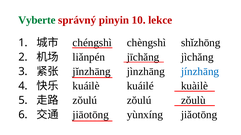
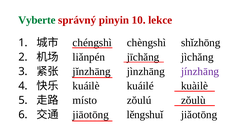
jínzhāng colour: blue -> purple
zŏulú at (85, 101): zŏulú -> místo
yùnxíng: yùnxíng -> lěngshuǐ
